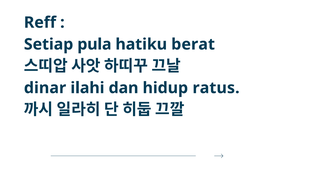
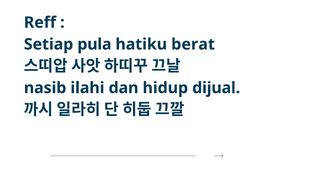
dinar: dinar -> nasib
ratus: ratus -> dijual
